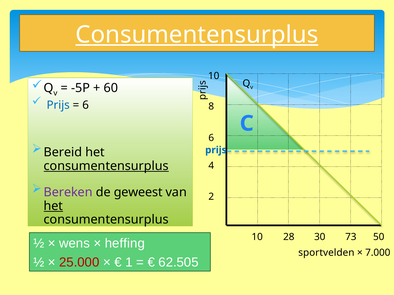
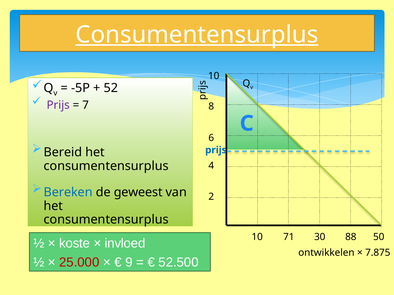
60: 60 -> 52
Prijs at (58, 105) colour: blue -> purple
6 at (86, 105): 6 -> 7
consumentensurplus at (106, 166) underline: present -> none
Bereken colour: purple -> blue
het at (53, 206) underline: present -> none
28: 28 -> 71
73: 73 -> 88
wens: wens -> koste
heffing: heffing -> invloed
sportvelden: sportvelden -> ontwikkelen
7.000: 7.000 -> 7.875
1: 1 -> 9
62.505: 62.505 -> 52.500
